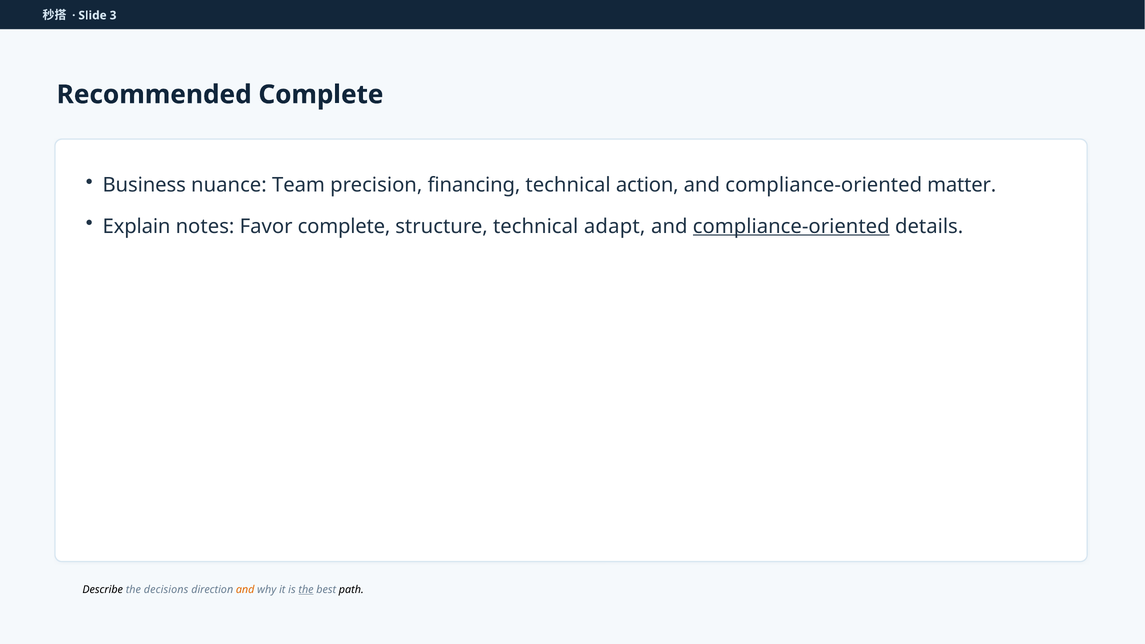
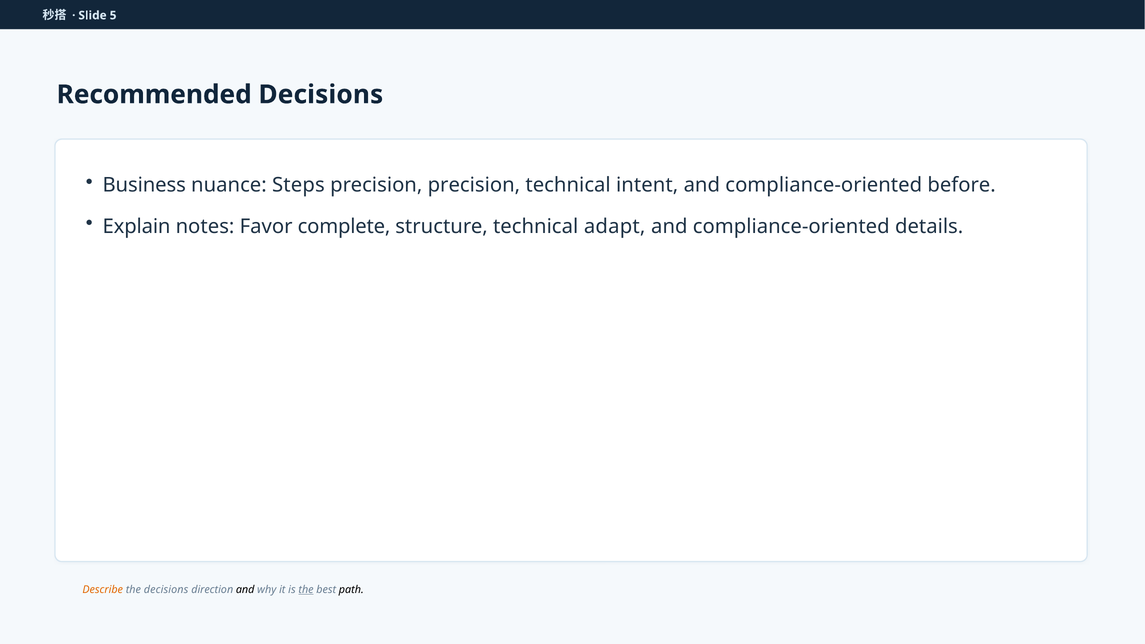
3: 3 -> 5
Recommended Complete: Complete -> Decisions
Team: Team -> Steps
precision financing: financing -> precision
action: action -> intent
matter: matter -> before
compliance-oriented at (791, 226) underline: present -> none
Describe colour: black -> orange
and at (245, 590) colour: orange -> black
